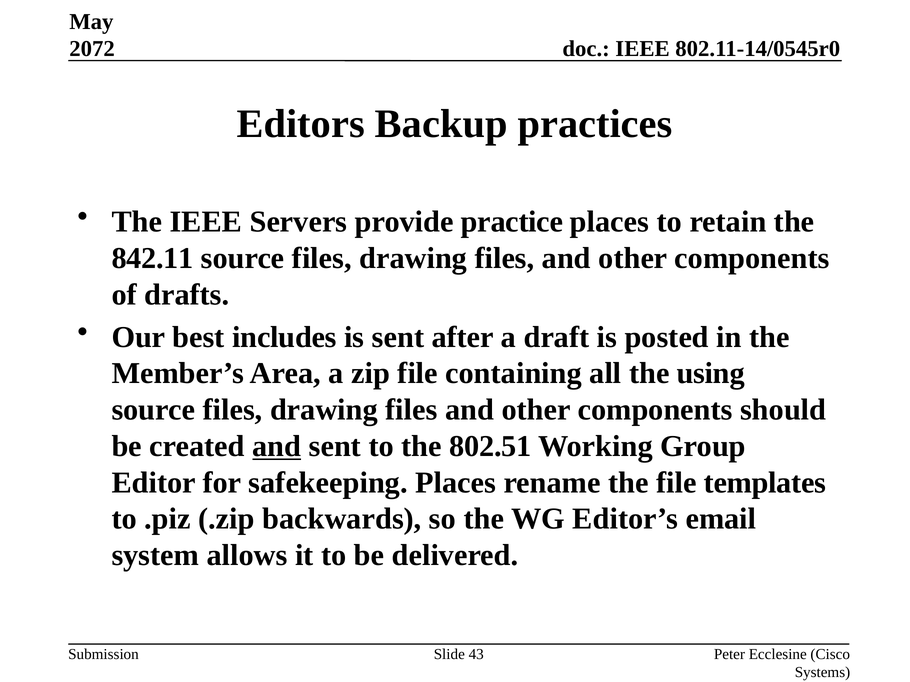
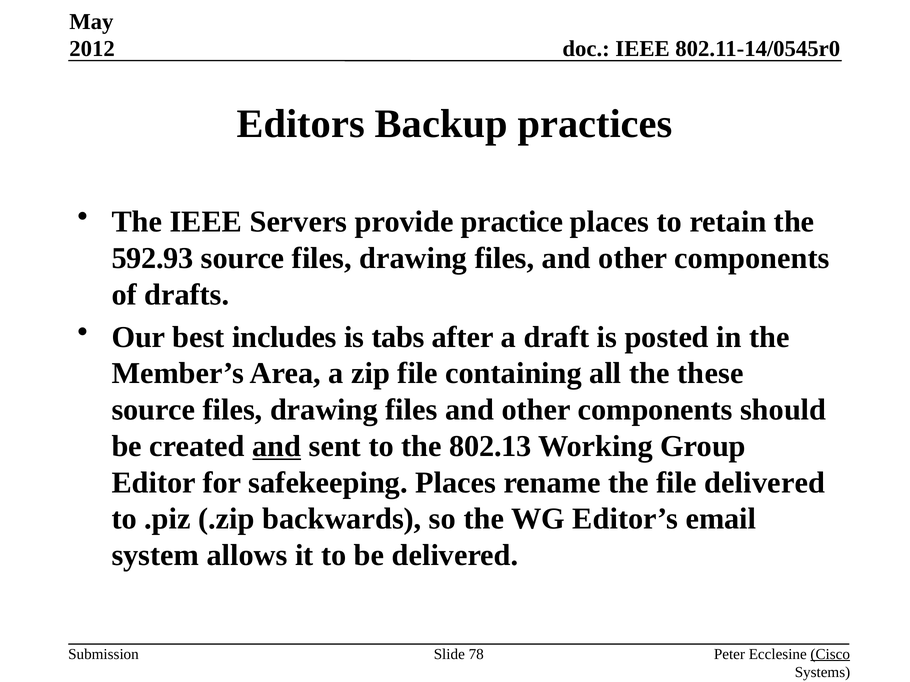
2072: 2072 -> 2012
842.11: 842.11 -> 592.93
is sent: sent -> tabs
using: using -> these
802.51: 802.51 -> 802.13
file templates: templates -> delivered
43: 43 -> 78
Cisco underline: none -> present
